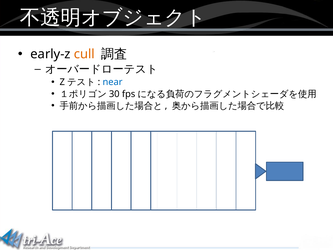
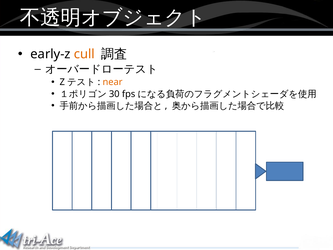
near colour: blue -> orange
